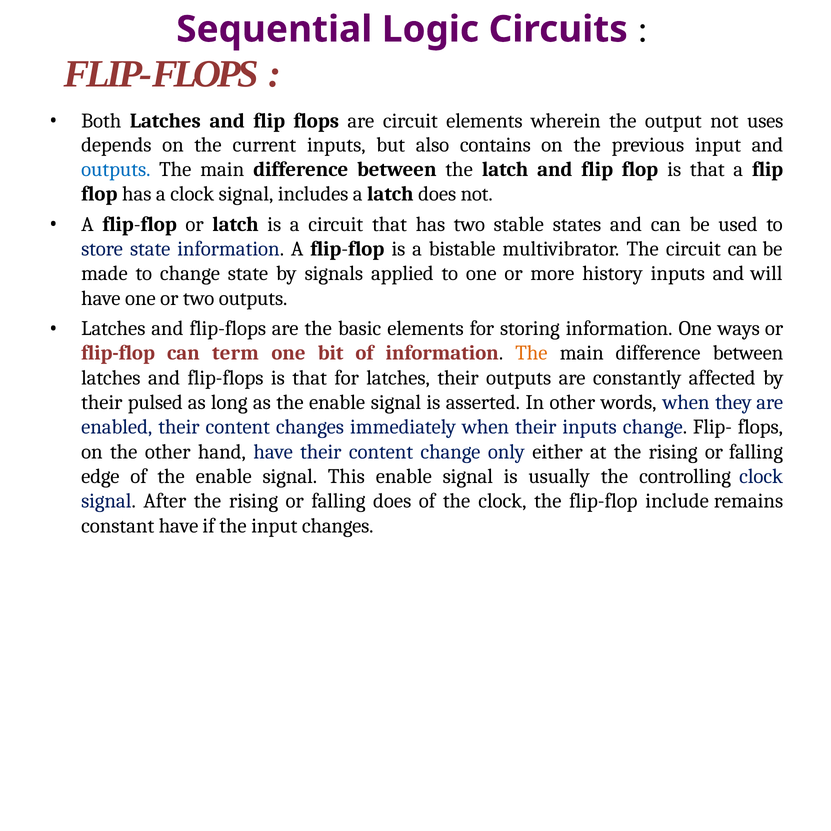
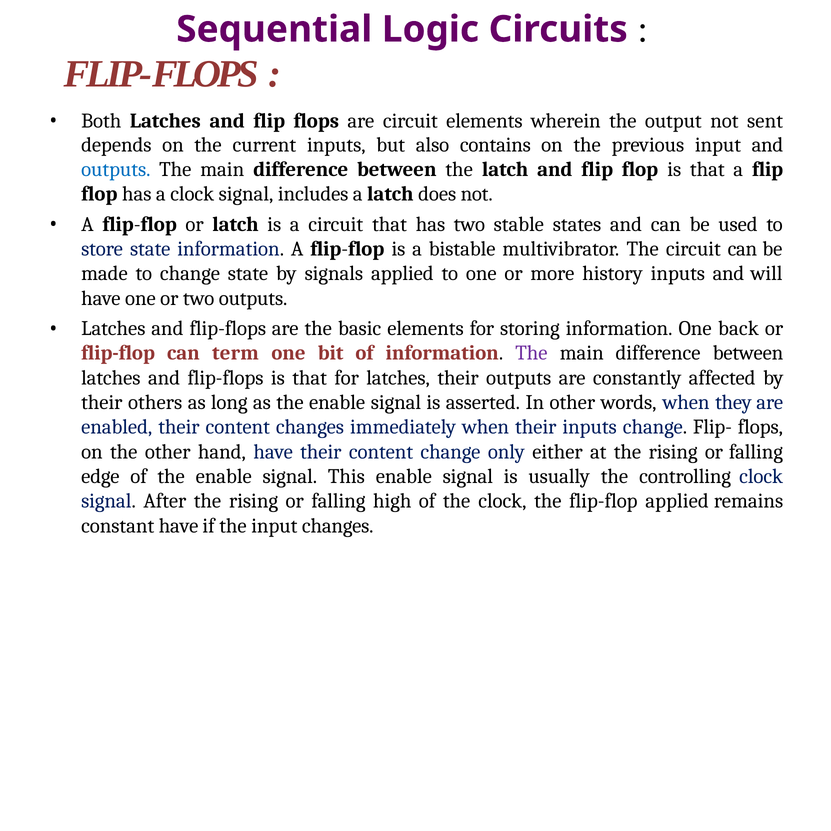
uses: uses -> sent
ways: ways -> back
The at (531, 353) colour: orange -> purple
pulsed: pulsed -> others
falling does: does -> high
flip-flop include: include -> applied
